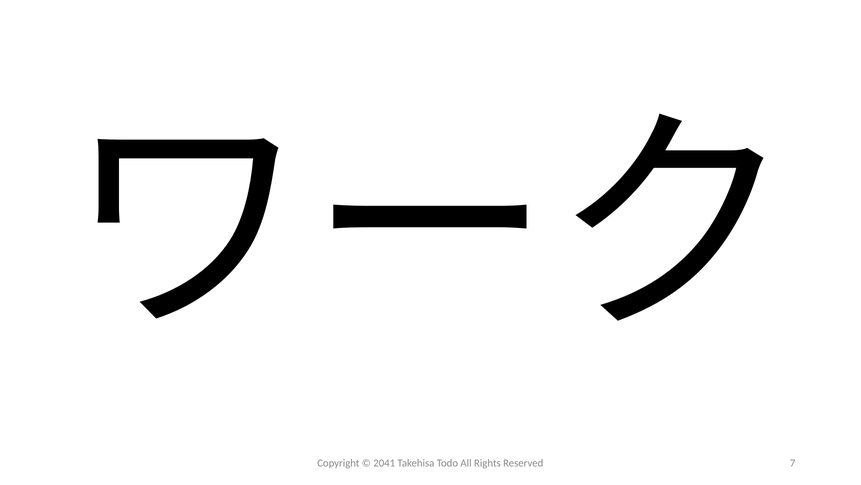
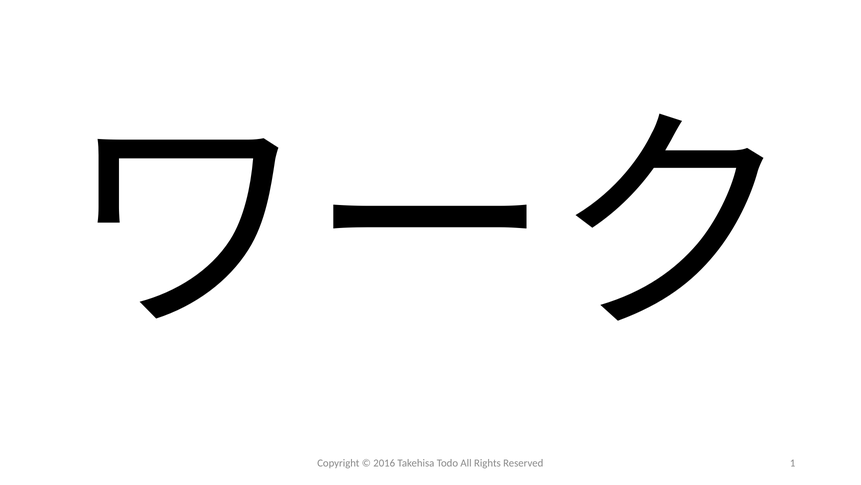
2041: 2041 -> 2016
7: 7 -> 1
